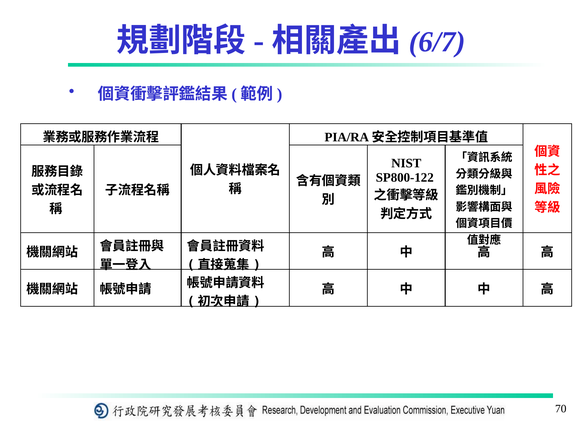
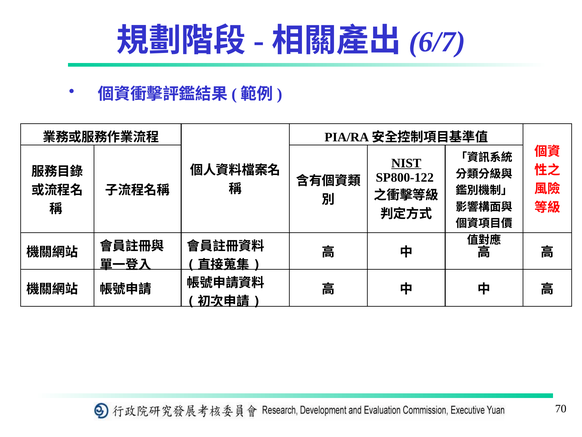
NIST underline: none -> present
